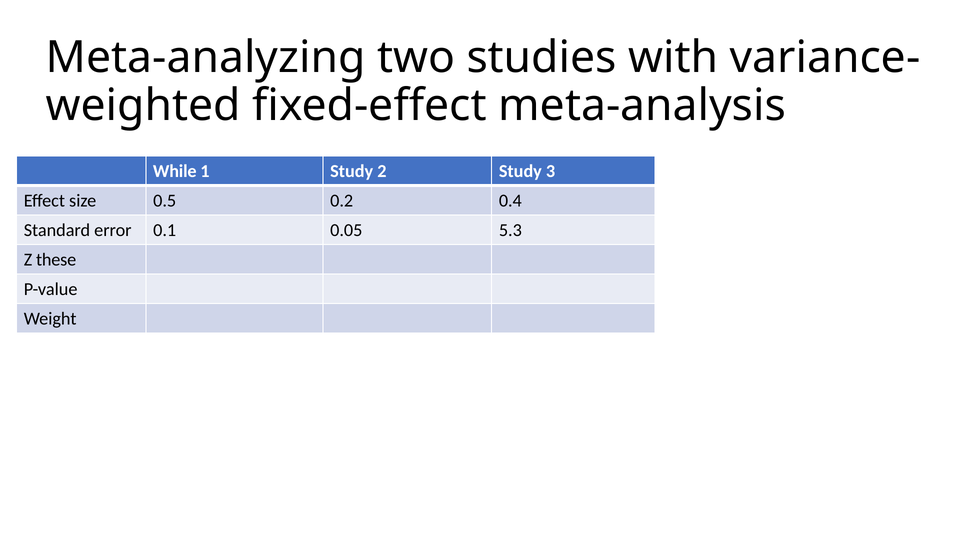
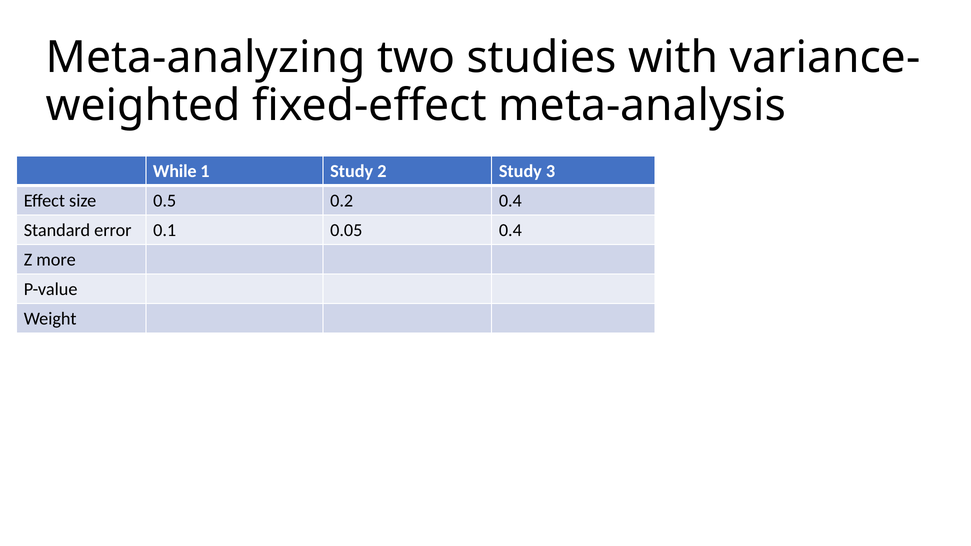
0.05 5.3: 5.3 -> 0.4
these: these -> more
